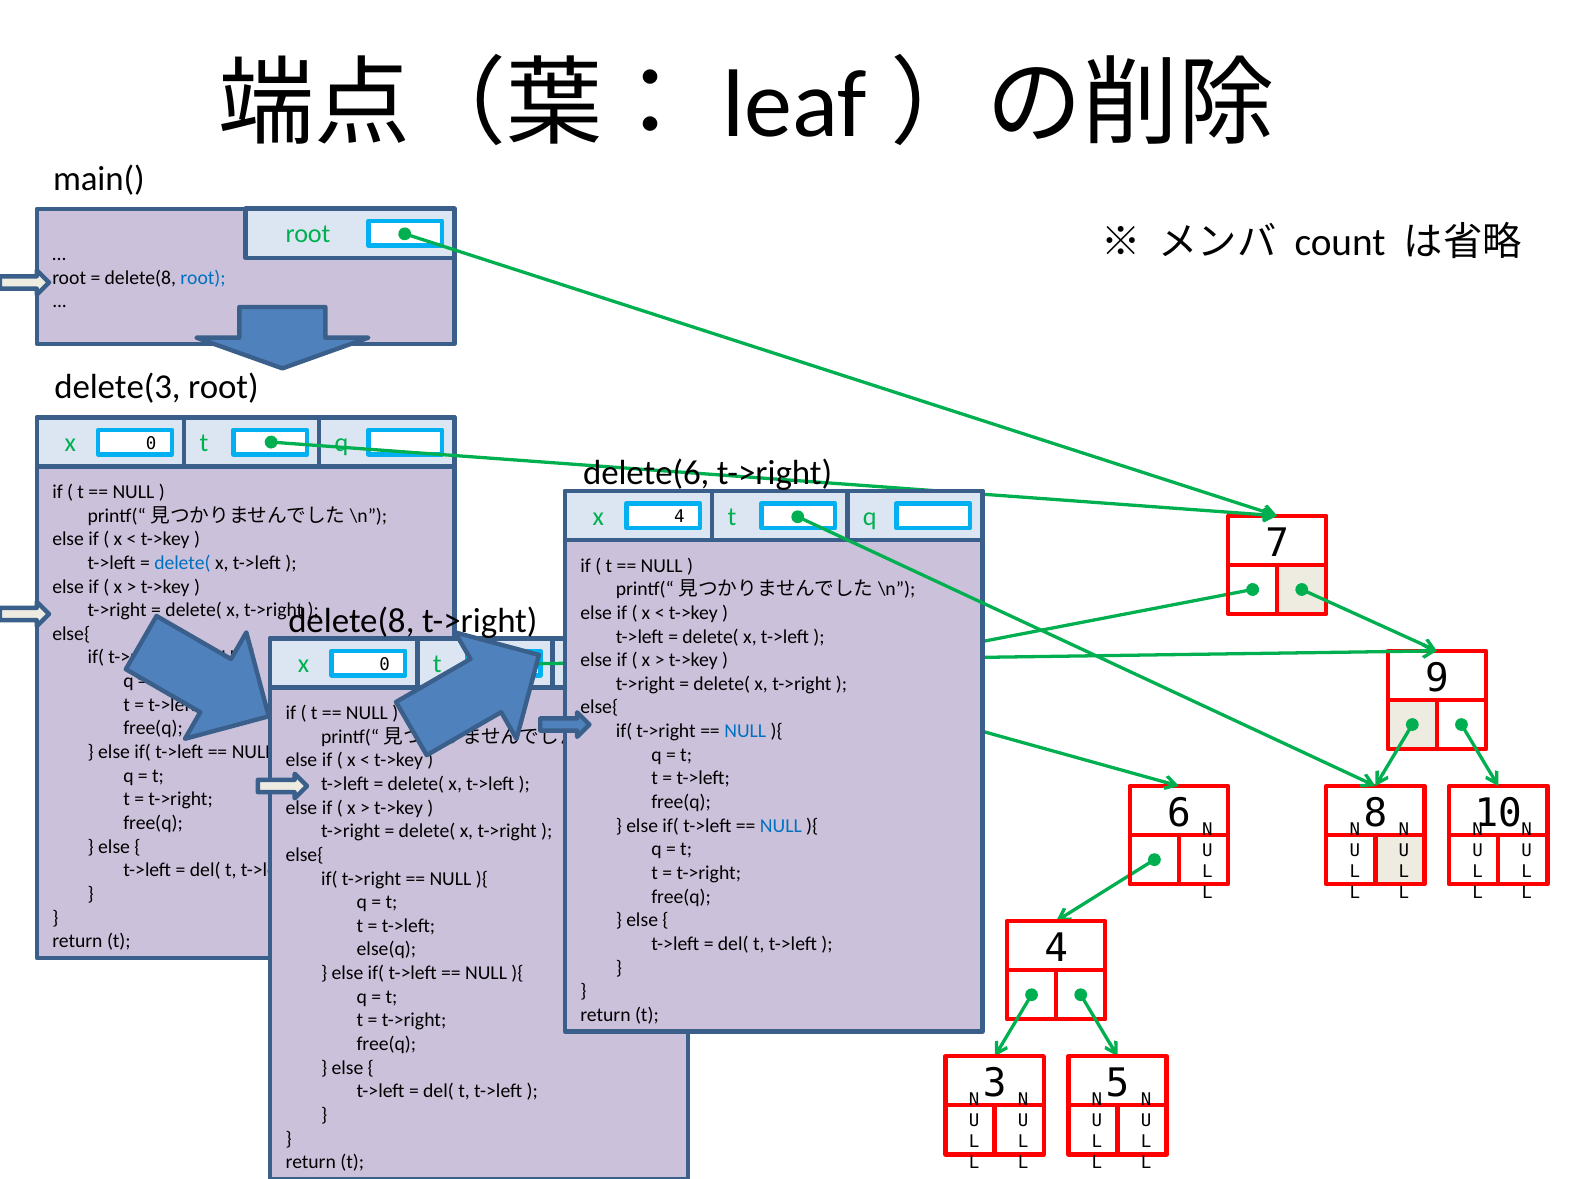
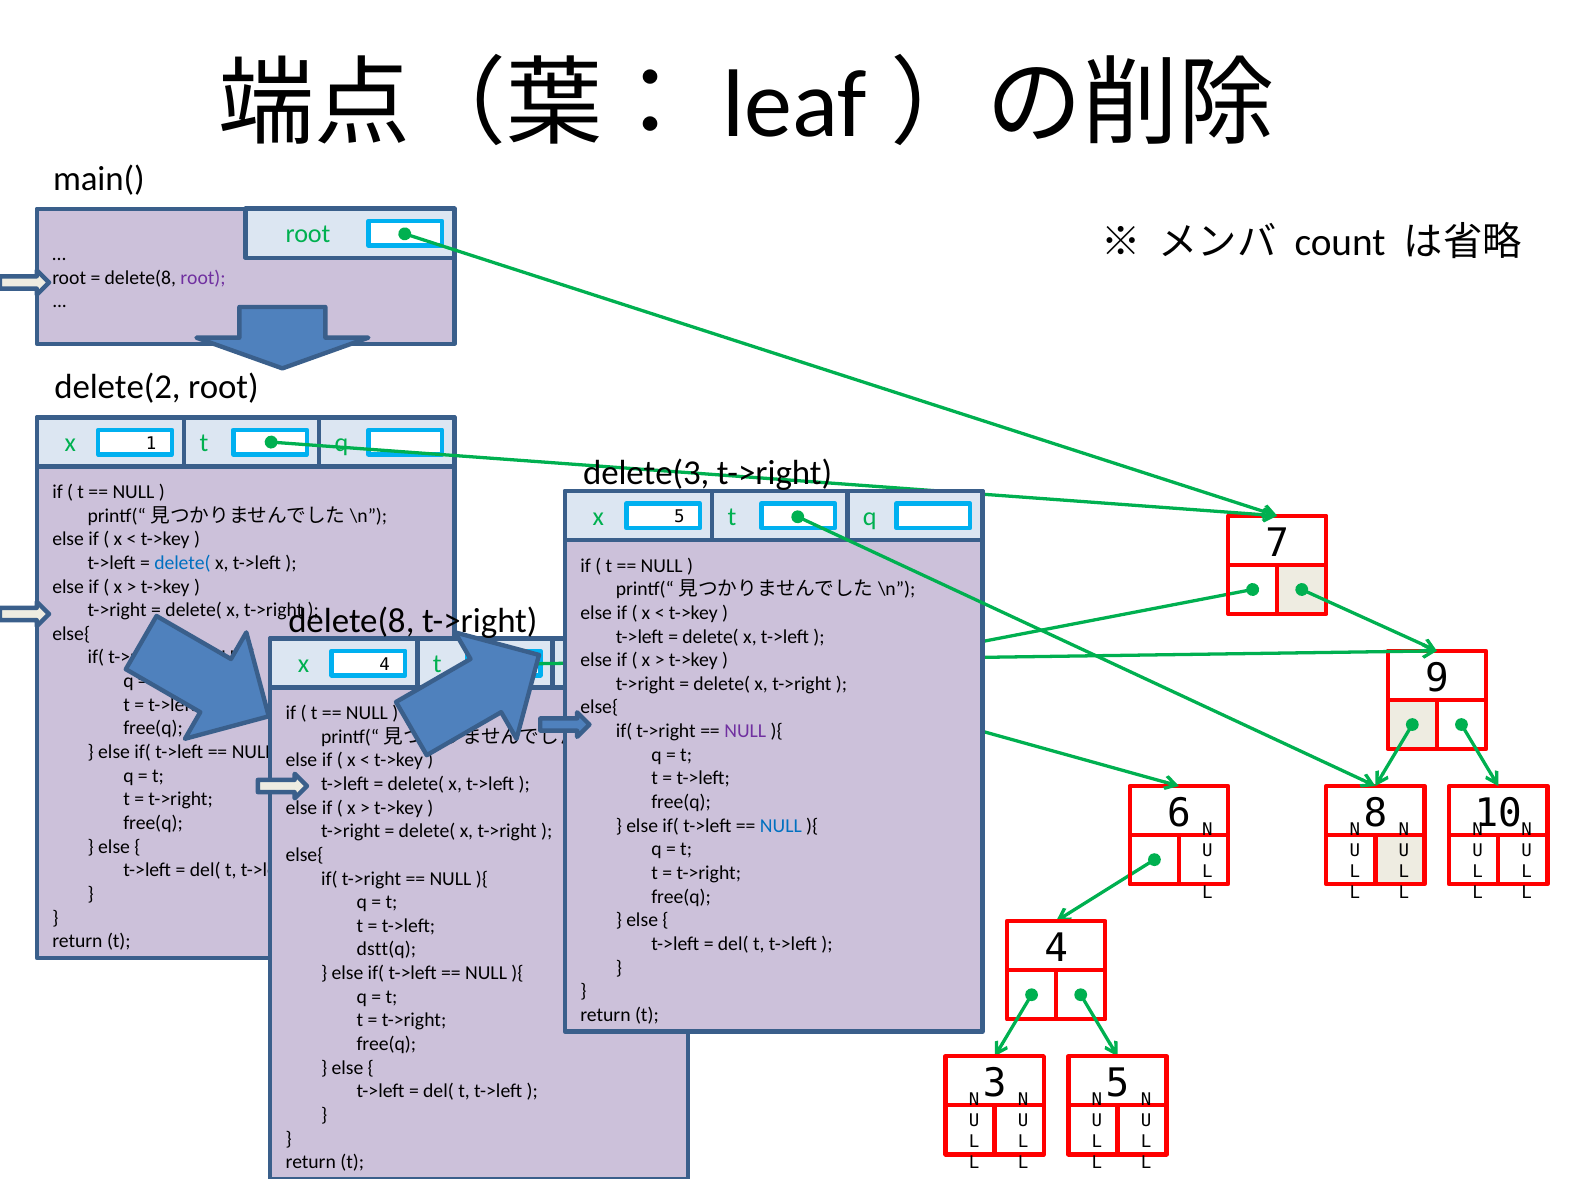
root at (203, 278) colour: blue -> purple
delete(3: delete(3 -> delete(2
0 at (151, 443): 0 -> 1
delete(6: delete(6 -> delete(3
x 4: 4 -> 5
0 at (385, 664): 0 -> 4
NULL at (745, 731) colour: blue -> purple
else(q: else(q -> dstt(q
